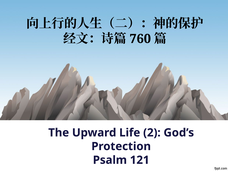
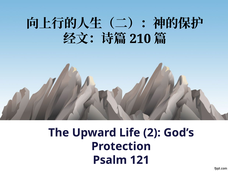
760: 760 -> 210
